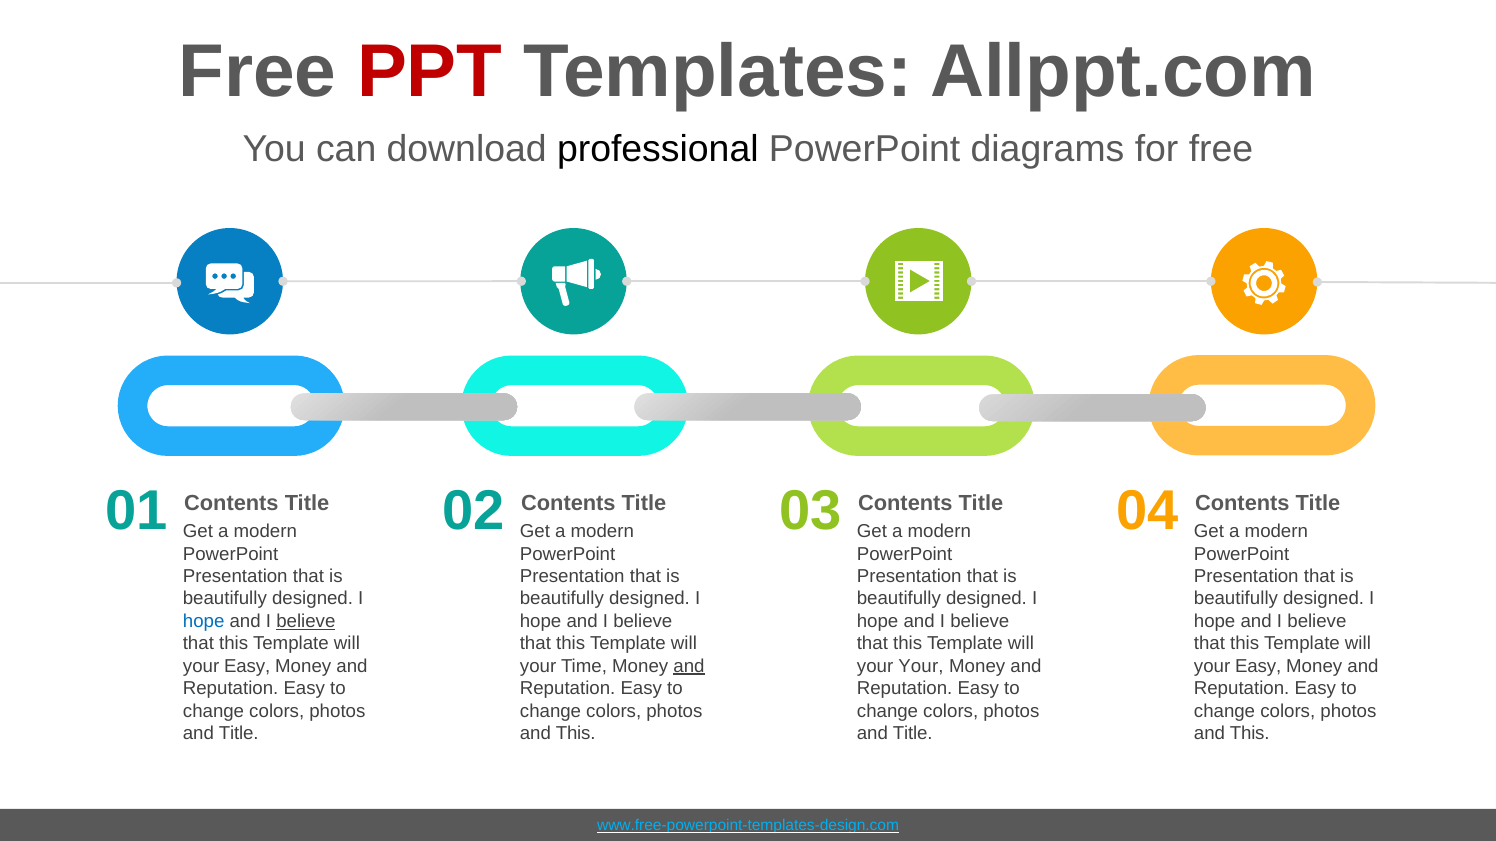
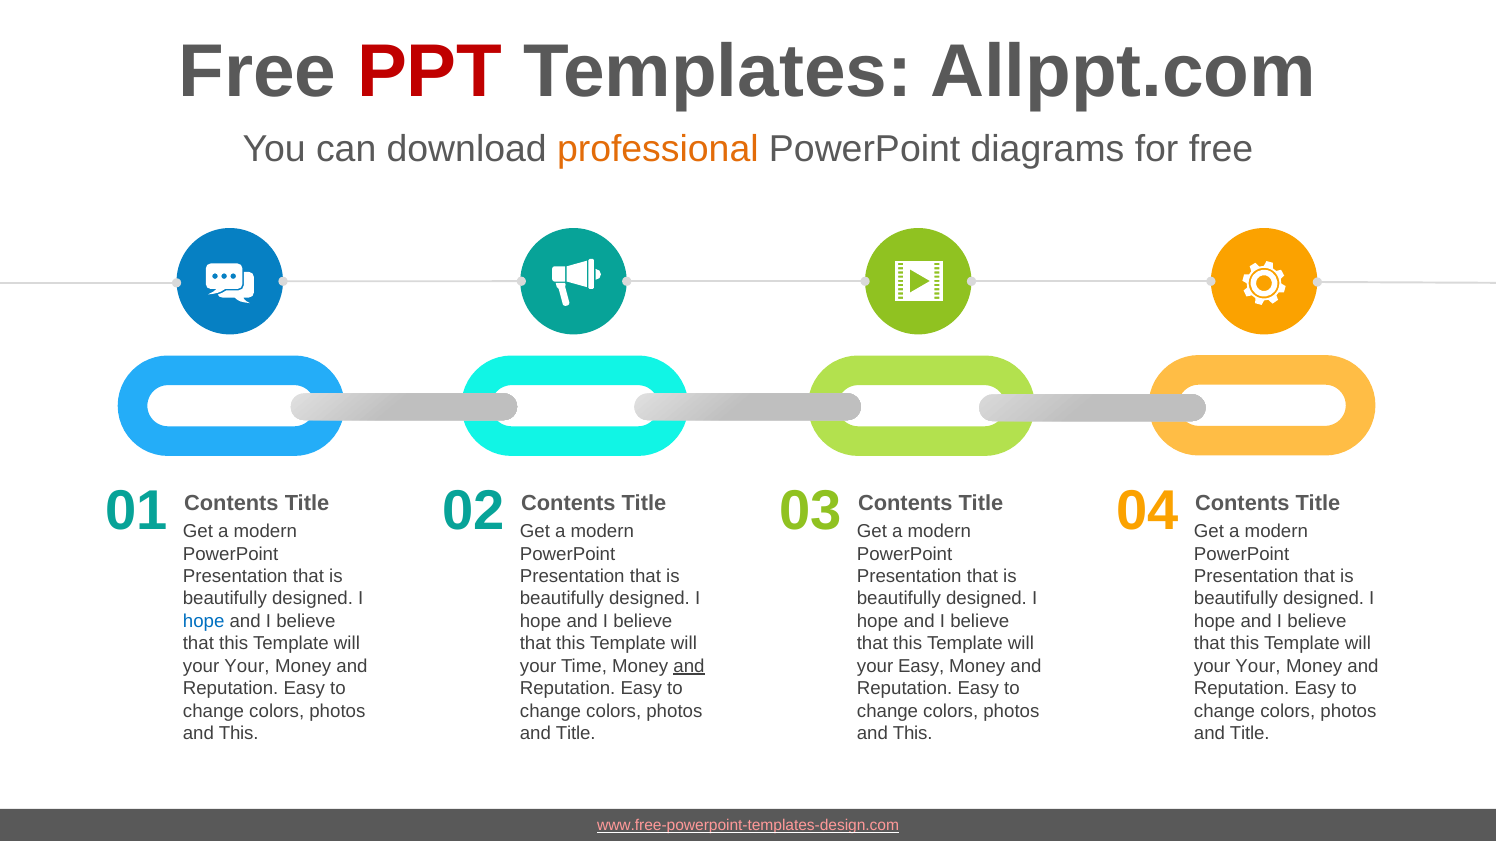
professional colour: black -> orange
believe at (306, 622) underline: present -> none
Easy at (247, 666): Easy -> Your
your Your: Your -> Easy
Easy at (1258, 666): Easy -> Your
Title at (239, 734): Title -> This
This at (576, 734): This -> Title
Title at (913, 734): Title -> This
This at (1250, 734): This -> Title
www.free-powerpoint-templates-design.com colour: light blue -> pink
